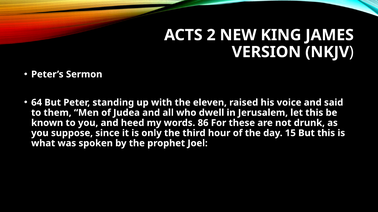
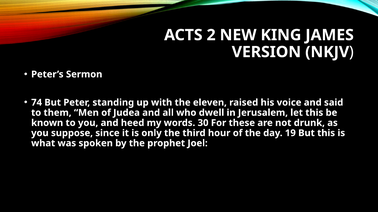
64: 64 -> 74
86: 86 -> 30
15: 15 -> 19
